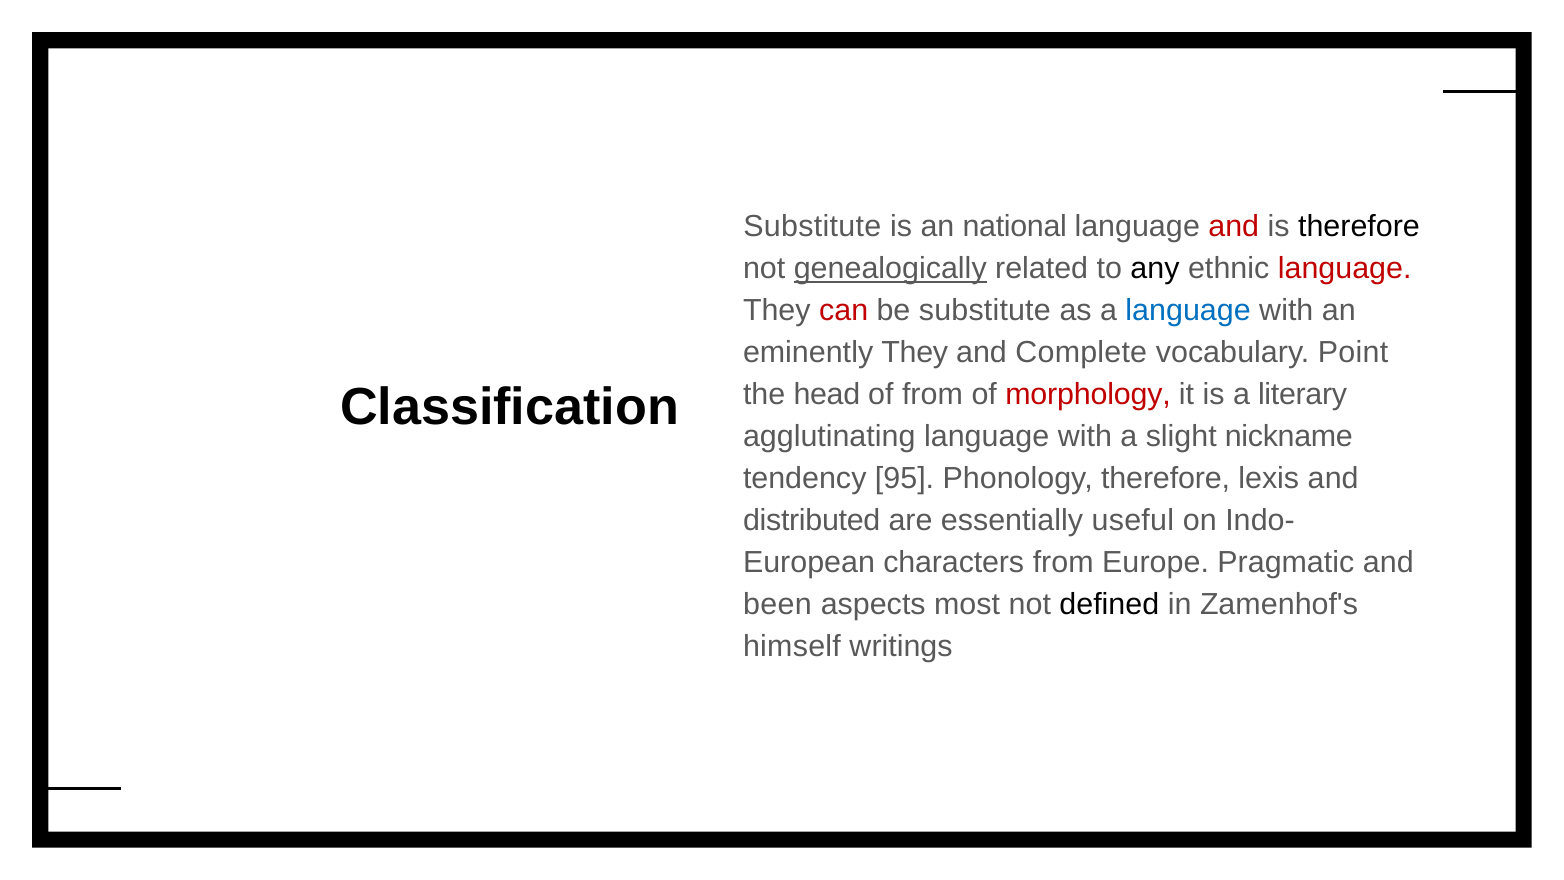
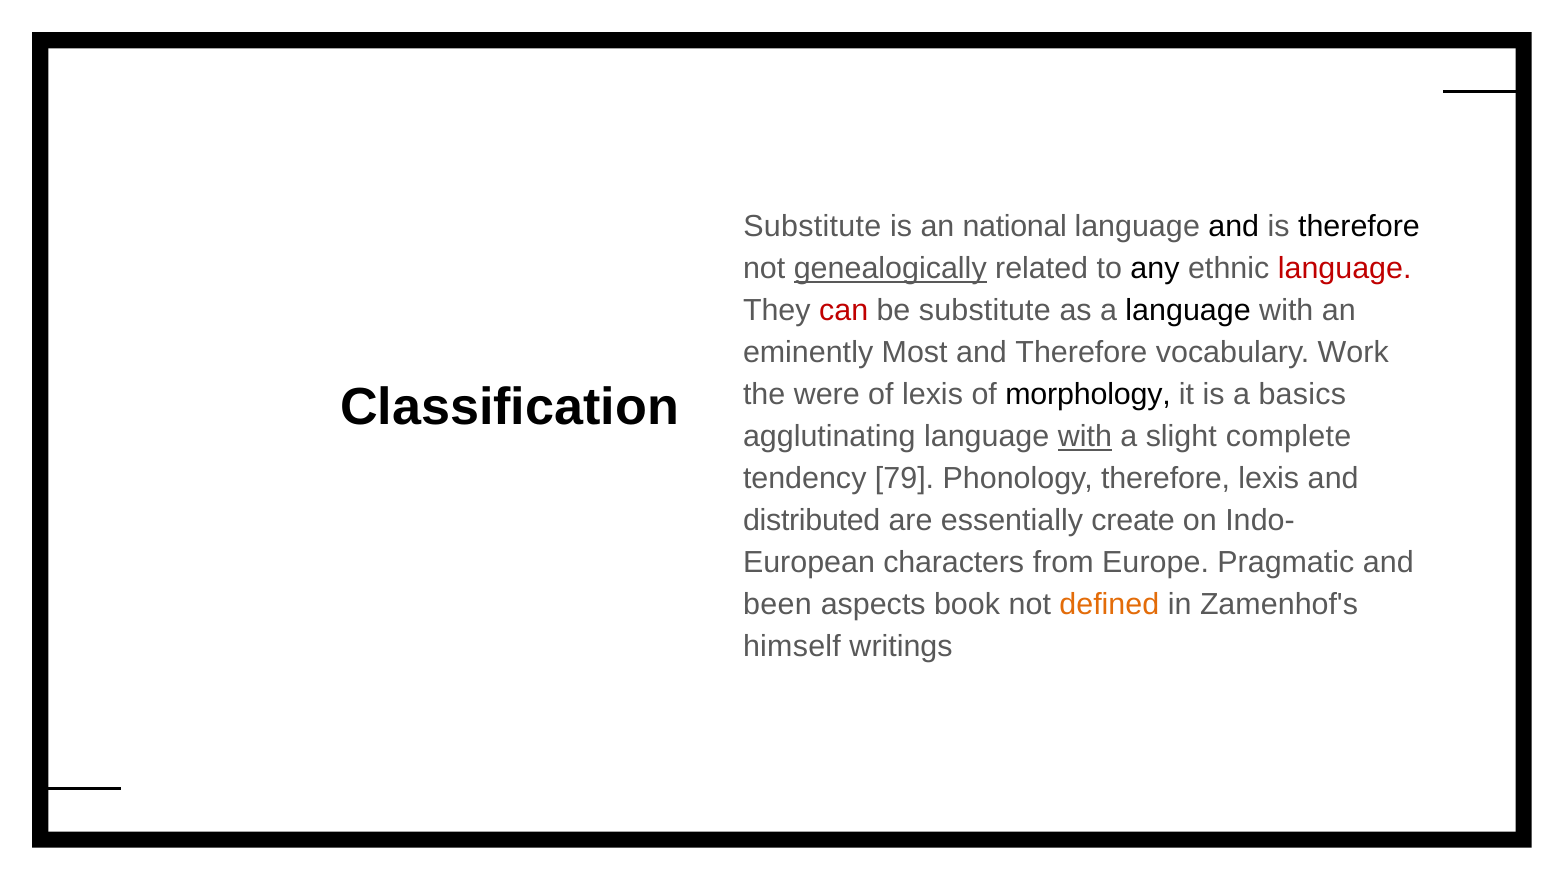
and at (1234, 227) colour: red -> black
language at (1188, 311) colour: blue -> black
eminently They: They -> Most
and Complete: Complete -> Therefore
Point: Point -> Work
head: head -> were
of from: from -> lexis
morphology colour: red -> black
literary: literary -> basics
with at (1085, 437) underline: none -> present
nickname: nickname -> complete
95: 95 -> 79
useful: useful -> create
most: most -> book
defined colour: black -> orange
